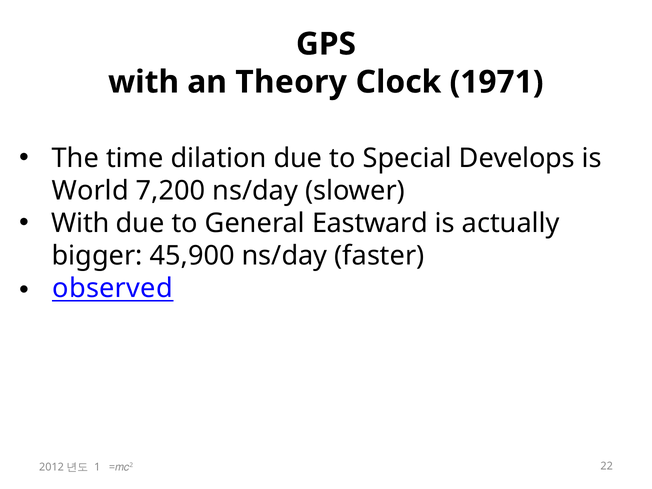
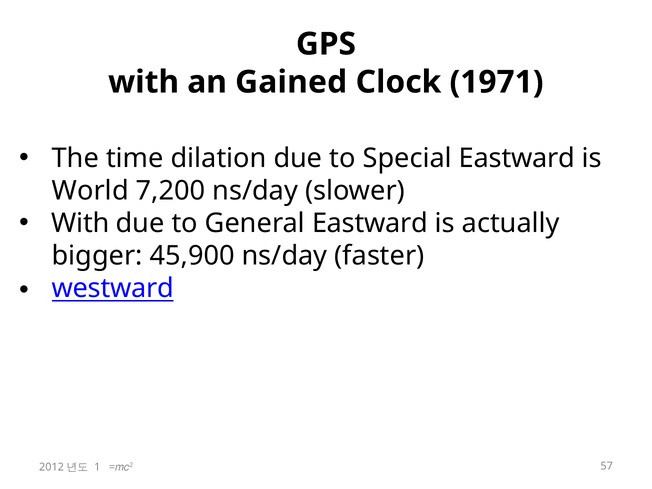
Theory: Theory -> Gained
Special Develops: Develops -> Eastward
observed: observed -> westward
22: 22 -> 57
